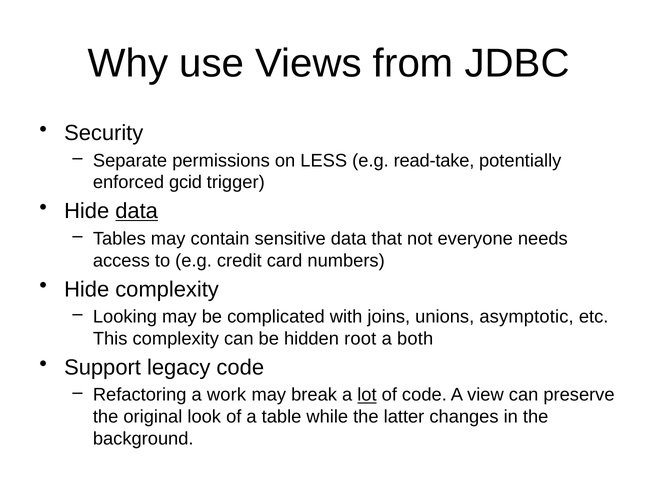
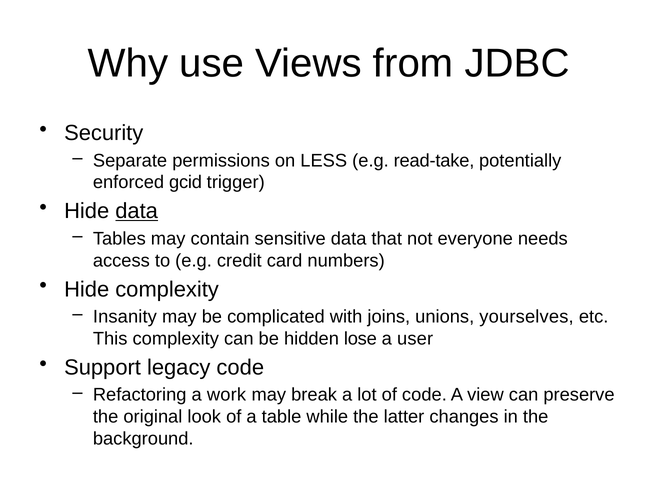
Looking: Looking -> Insanity
asymptotic: asymptotic -> yourselves
root: root -> lose
both: both -> user
lot underline: present -> none
